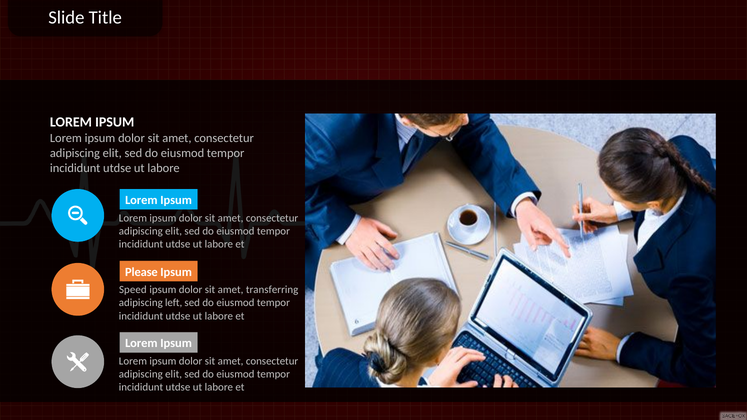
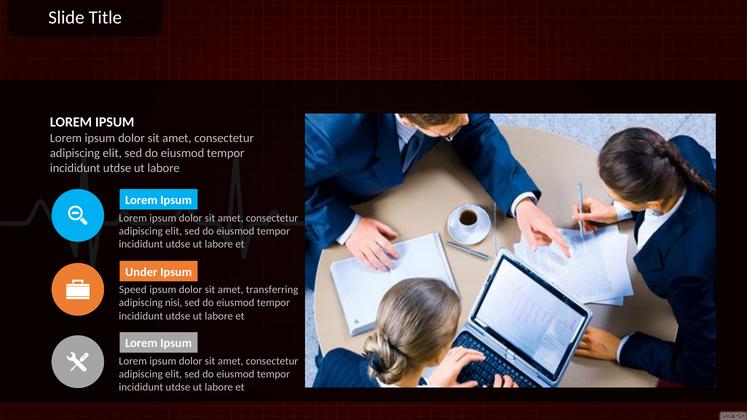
Please: Please -> Under
left: left -> nisi
